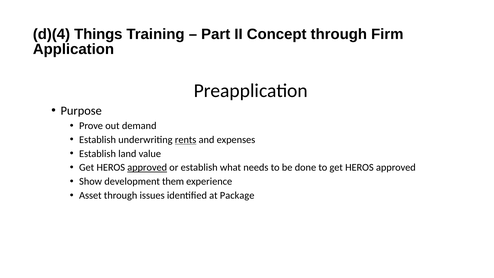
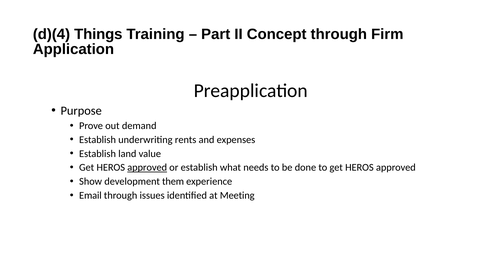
rents underline: present -> none
Asset: Asset -> Email
Package: Package -> Meeting
